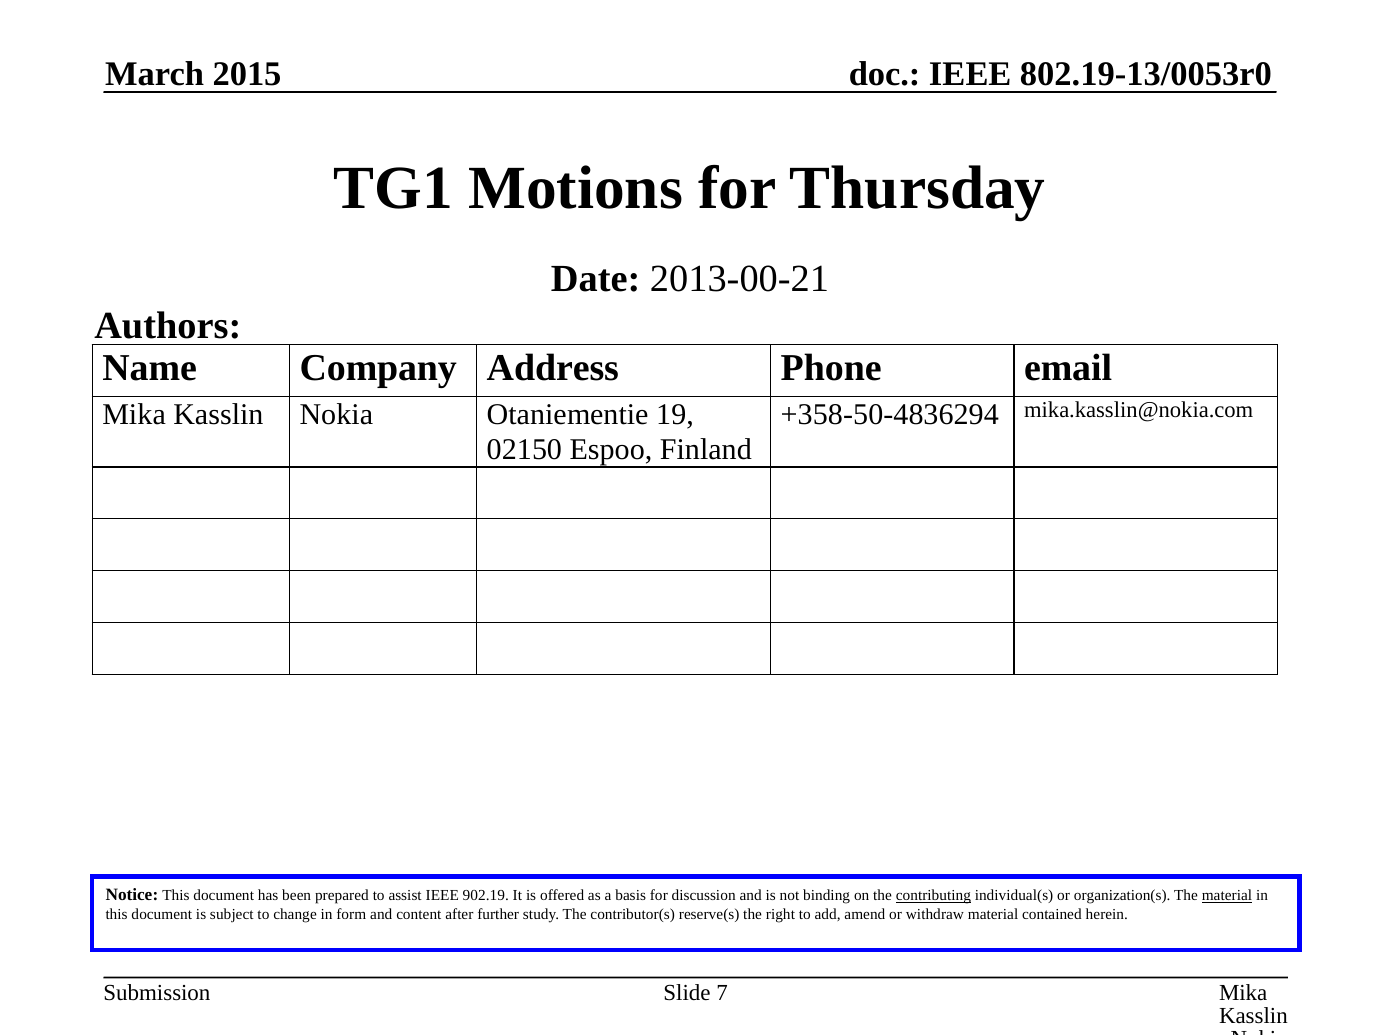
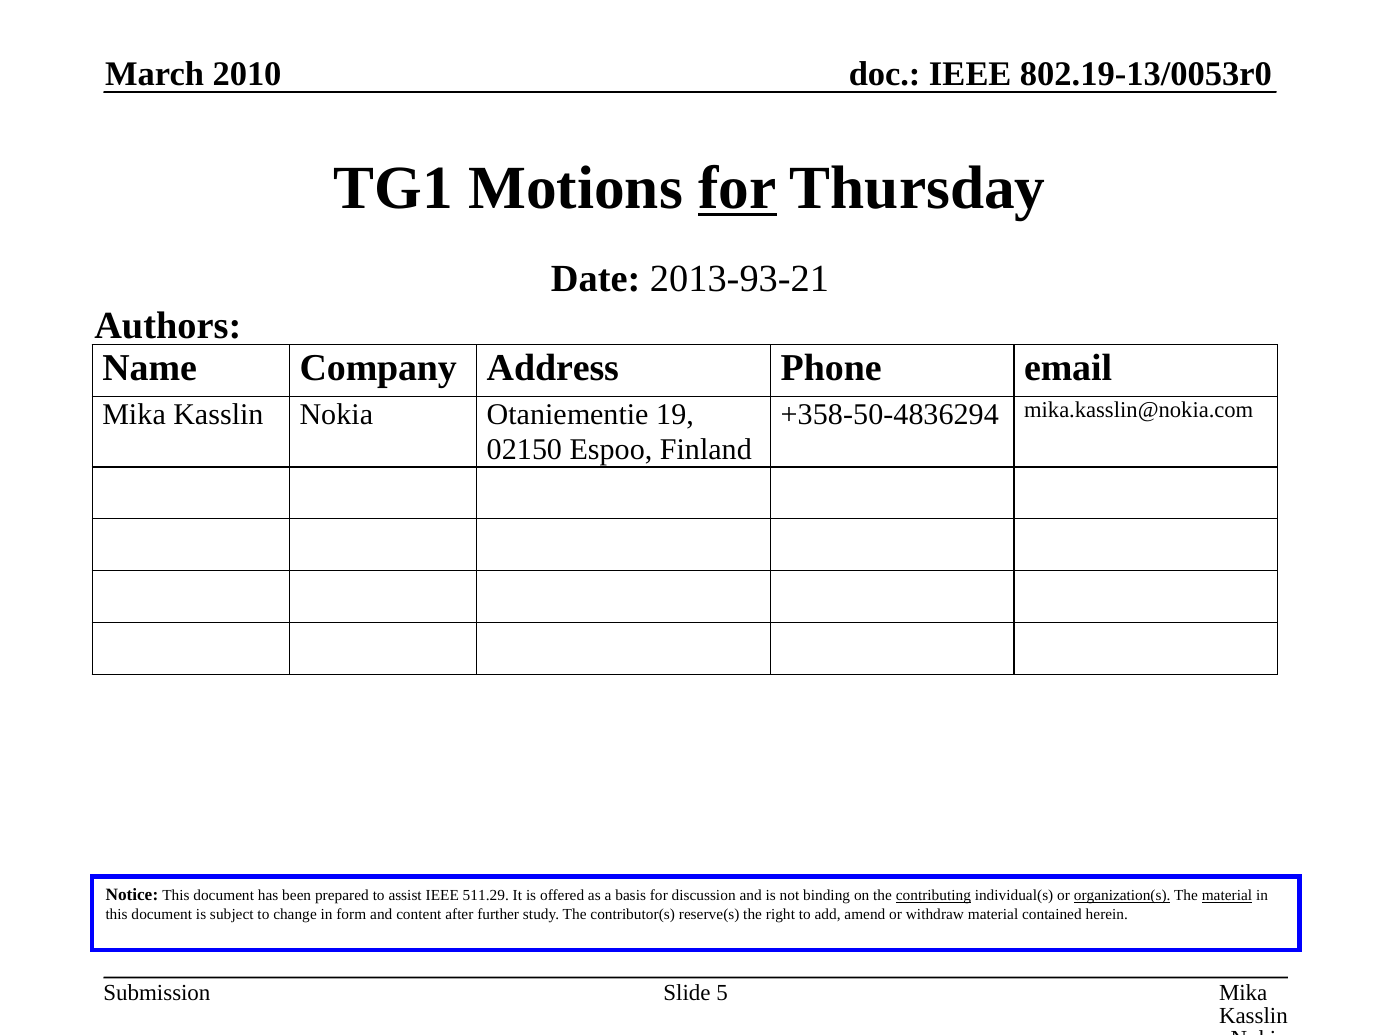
2015: 2015 -> 2010
for at (737, 188) underline: none -> present
2013-00-21: 2013-00-21 -> 2013-93-21
902.19: 902.19 -> 511.29
organization(s underline: none -> present
7: 7 -> 5
